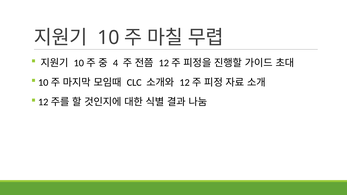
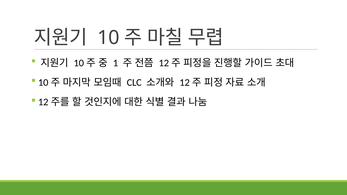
4: 4 -> 1
